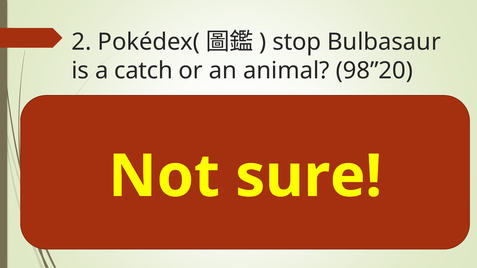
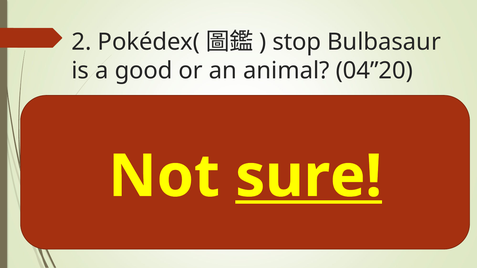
catch: catch -> good
98’’20: 98’’20 -> 04’’20
sure underline: none -> present
